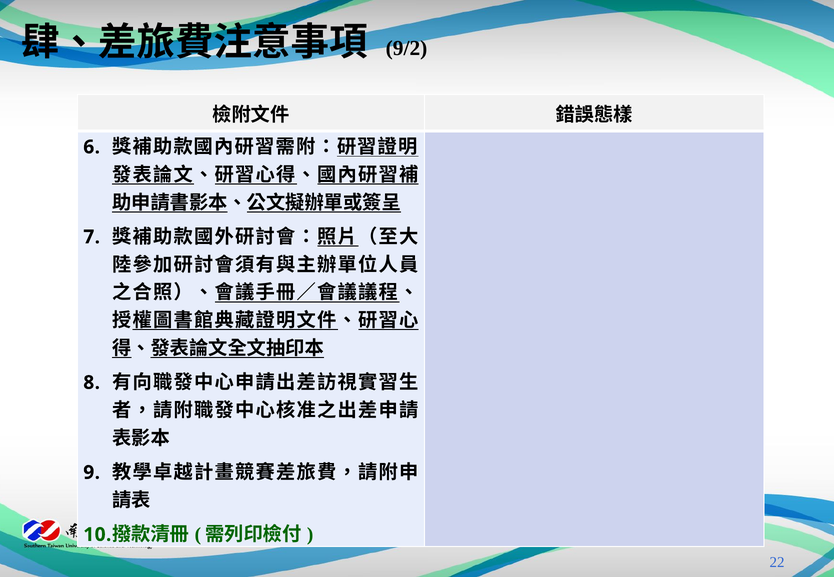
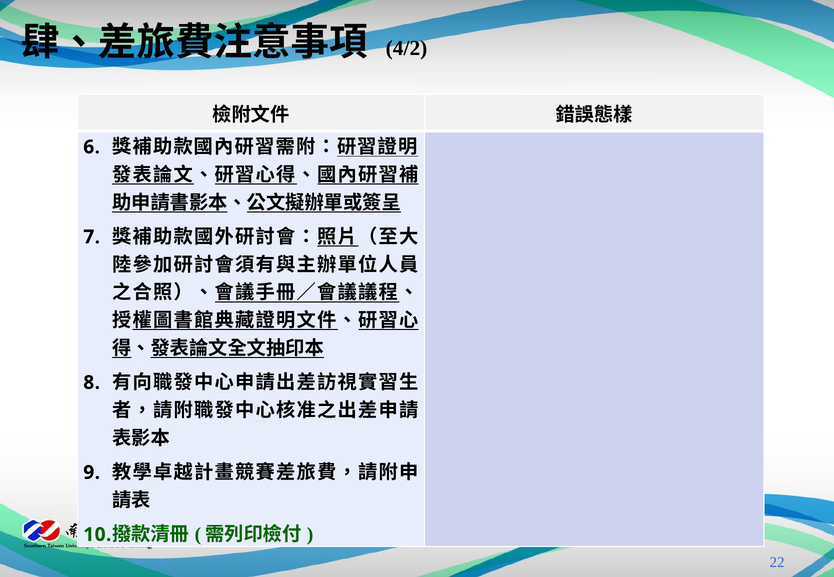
9/2: 9/2 -> 4/2
